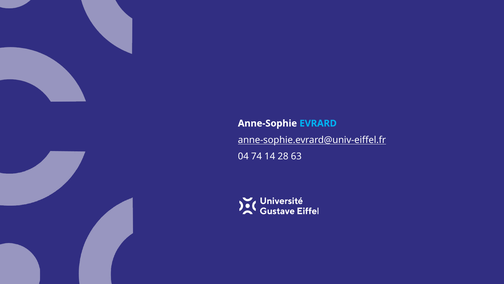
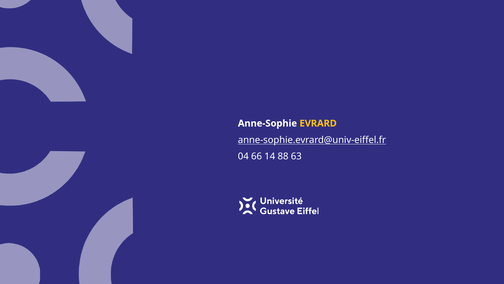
EVRARD colour: light blue -> yellow
74: 74 -> 66
28: 28 -> 88
